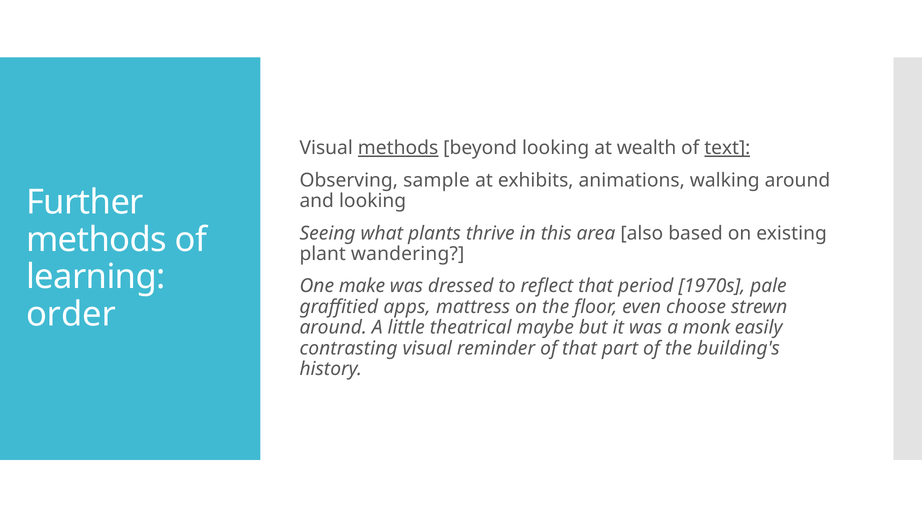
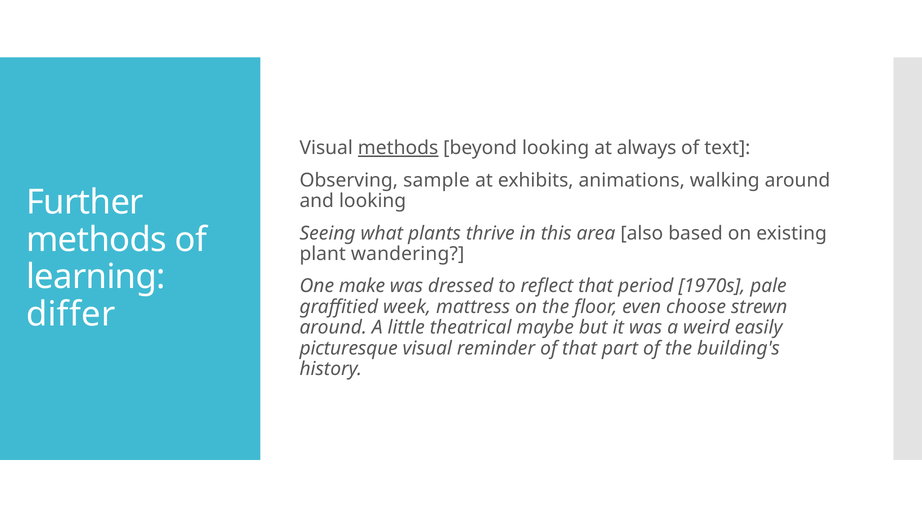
wealth: wealth -> always
text underline: present -> none
apps: apps -> week
order: order -> differ
monk: monk -> weird
contrasting: contrasting -> picturesque
